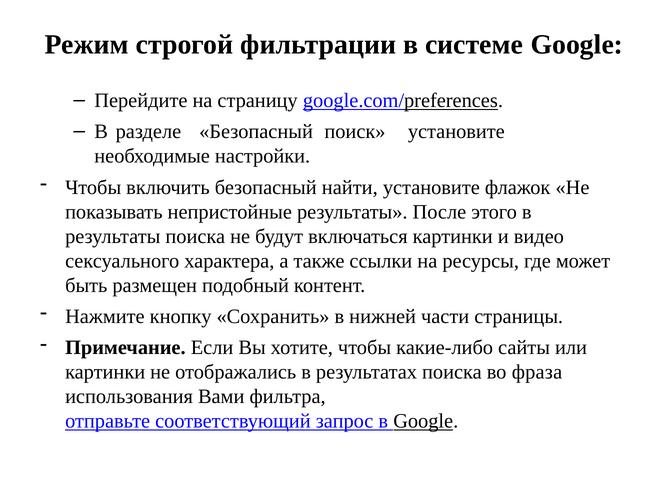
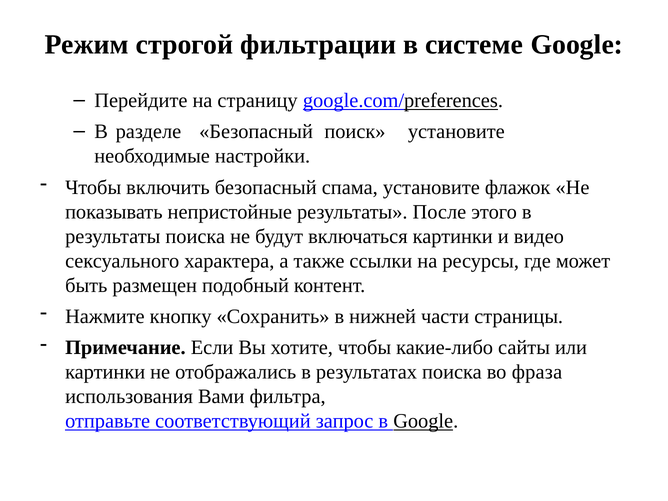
найти: найти -> спама
